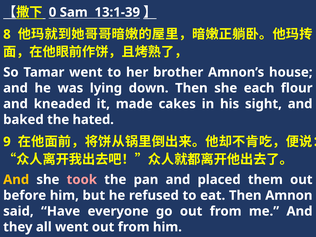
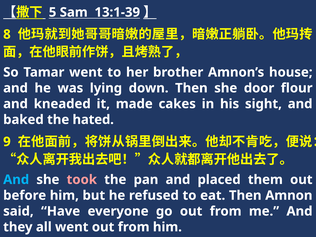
0: 0 -> 5
each: each -> door
And at (16, 180) colour: yellow -> light blue
